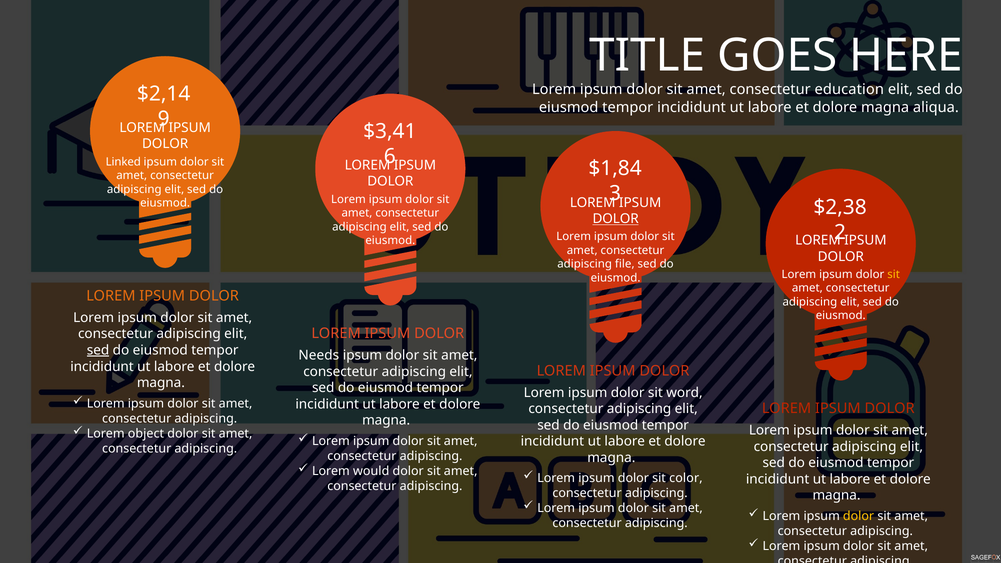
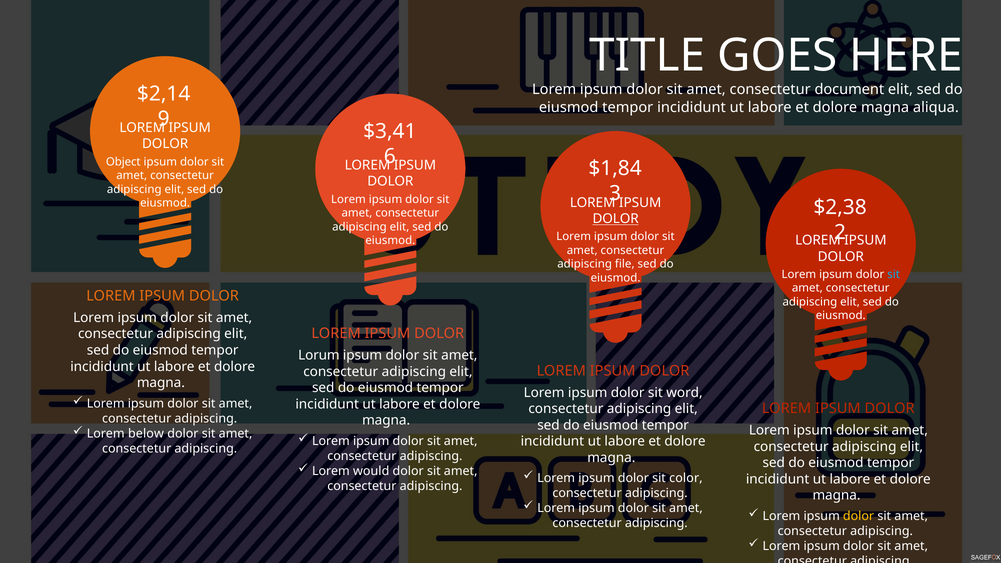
education: education -> document
Linked: Linked -> Object
sit at (894, 274) colour: yellow -> light blue
sed at (98, 350) underline: present -> none
Needs: Needs -> Lorum
object: object -> below
